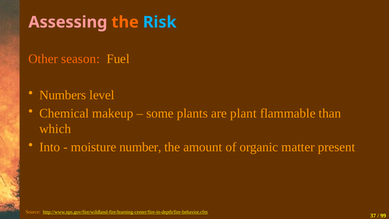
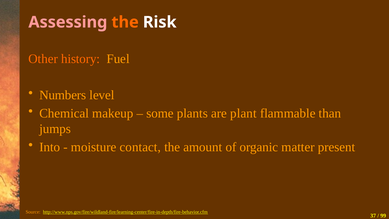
Risk colour: light blue -> white
season: season -> history
which: which -> jumps
number: number -> contact
